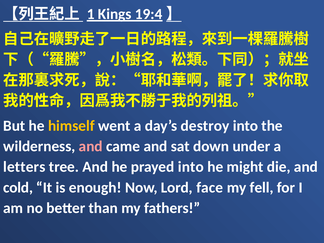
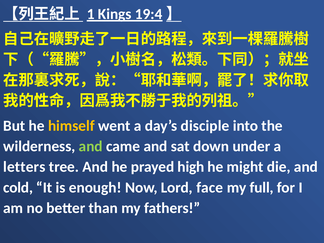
destroy: destroy -> disciple
and at (91, 146) colour: pink -> light green
prayed into: into -> high
fell: fell -> full
